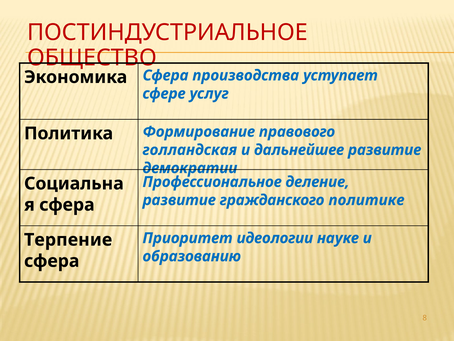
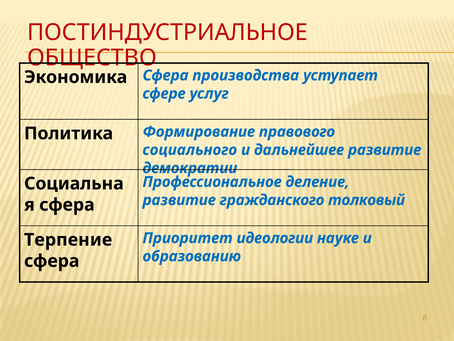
голландская: голландская -> социального
политике: политике -> толковый
